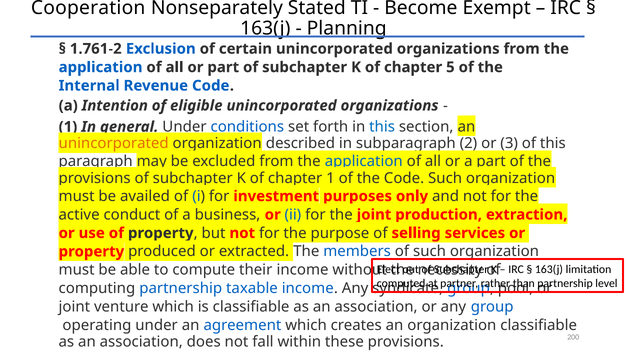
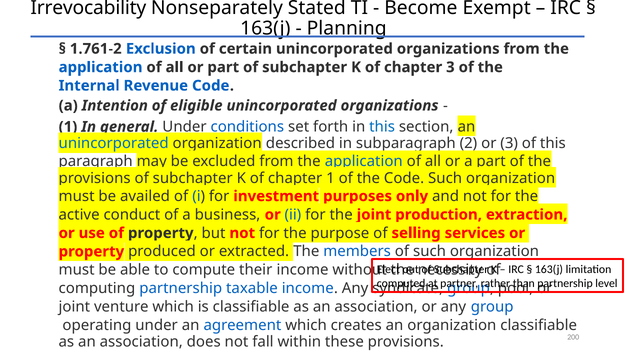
Cooperation: Cooperation -> Irrevocability
chapter 5: 5 -> 3
unincorporated at (114, 143) colour: orange -> blue
